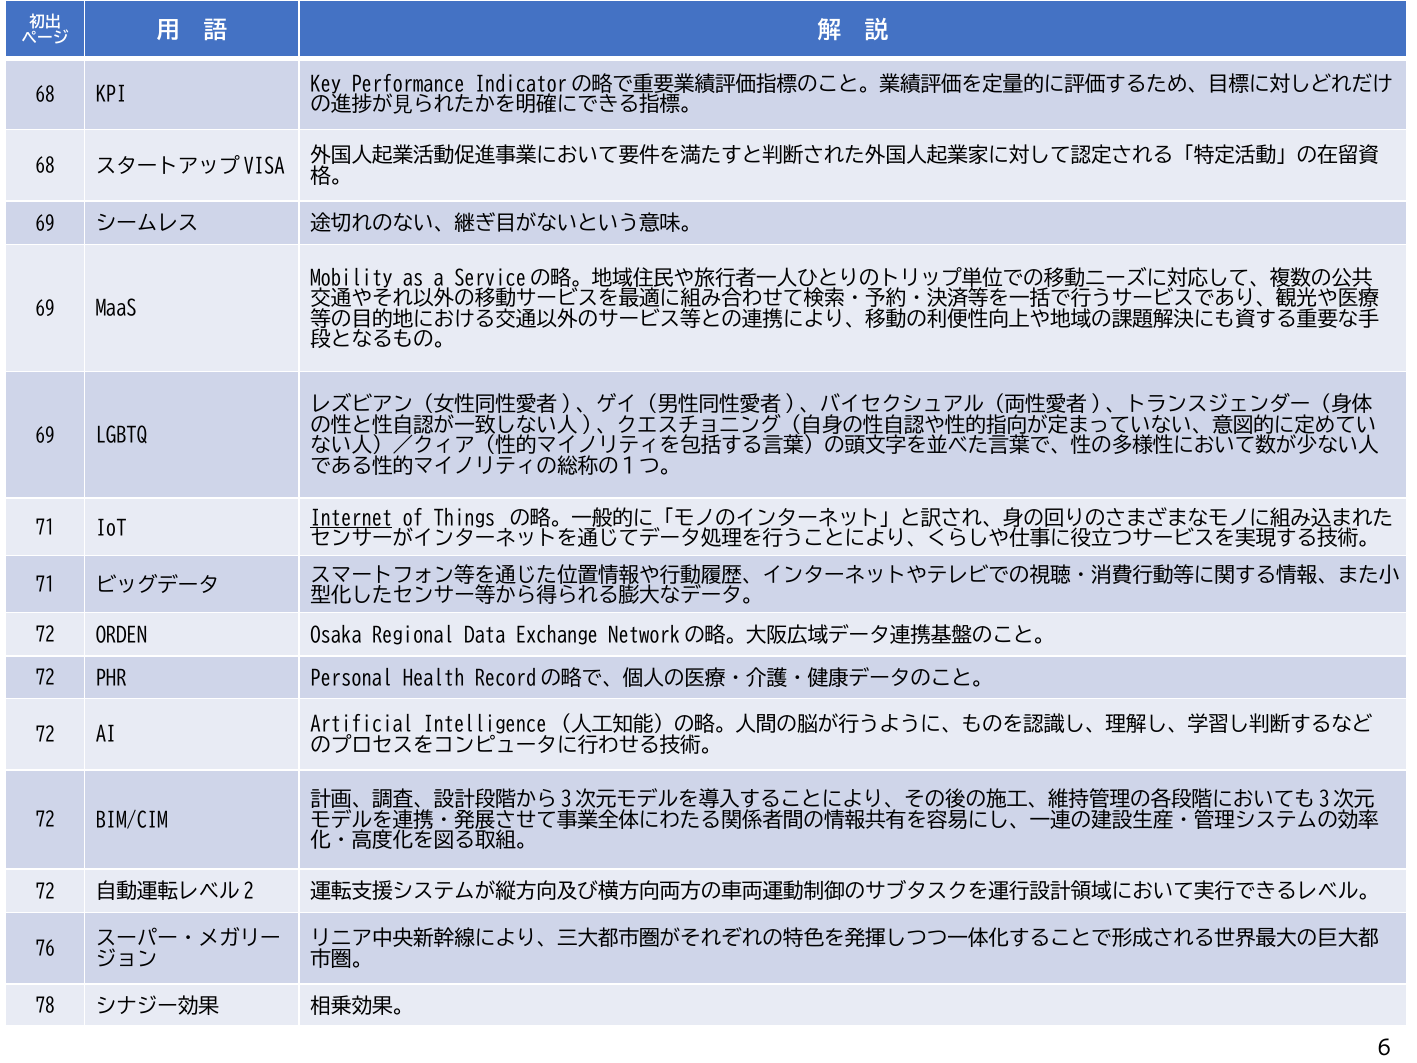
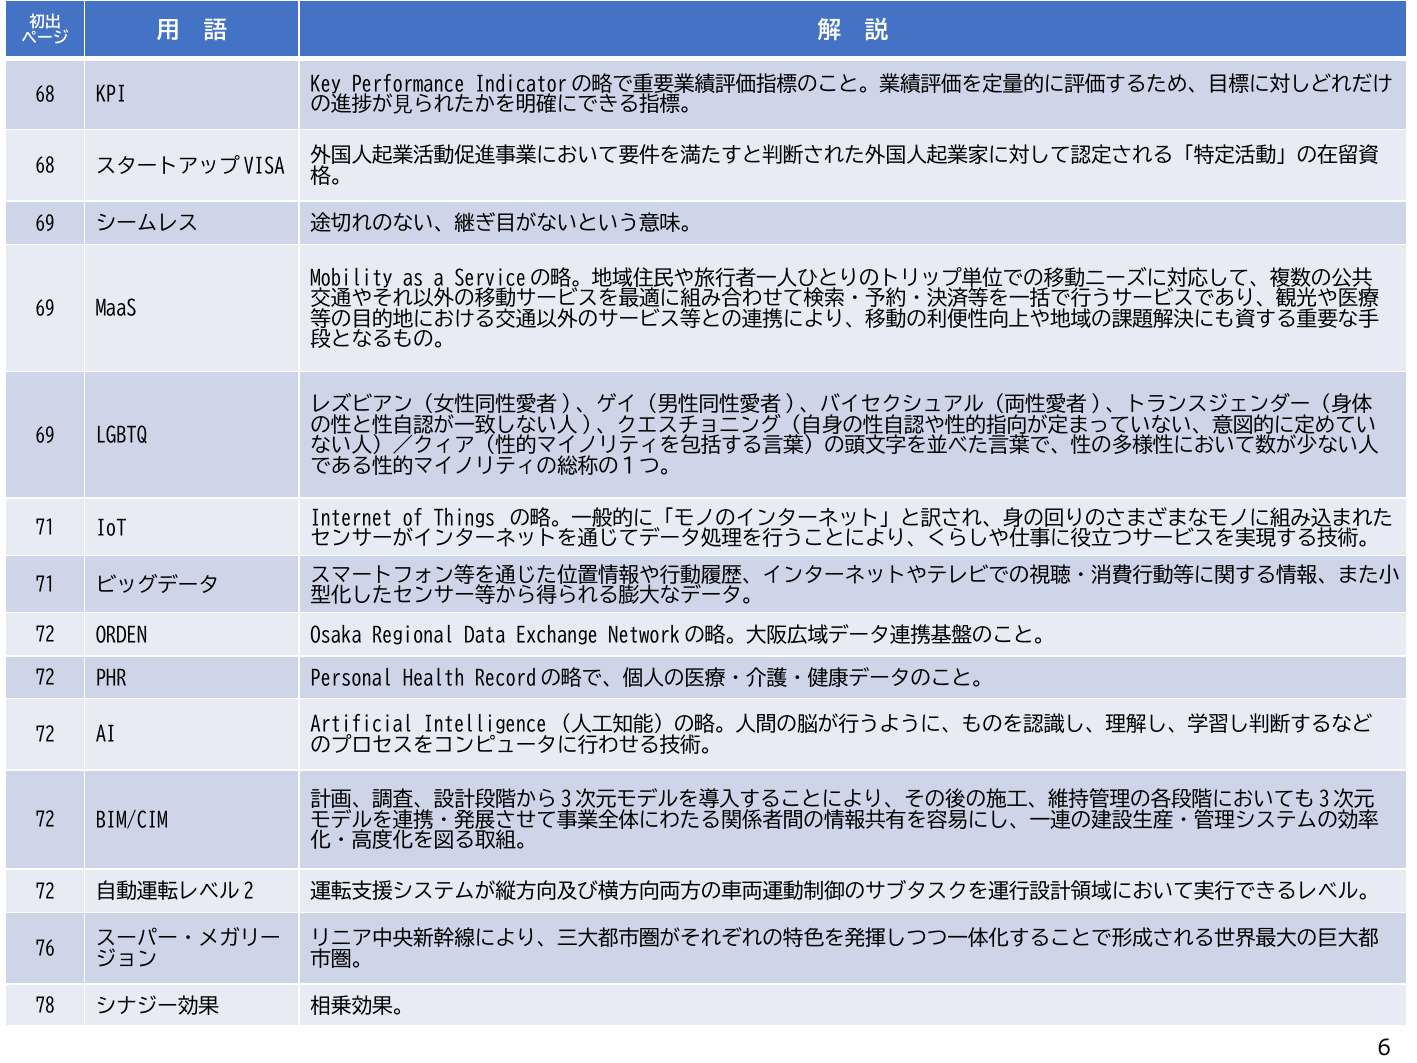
Internet underline: present -> none
